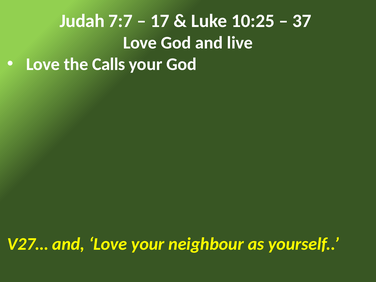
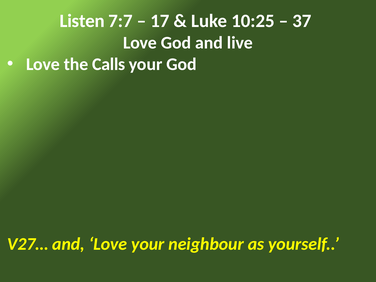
Judah: Judah -> Listen
